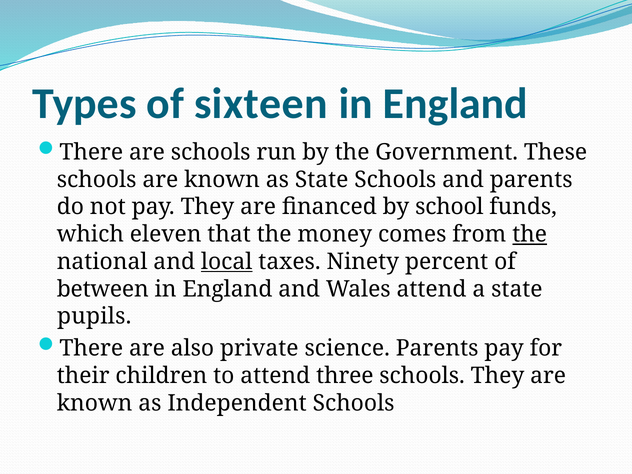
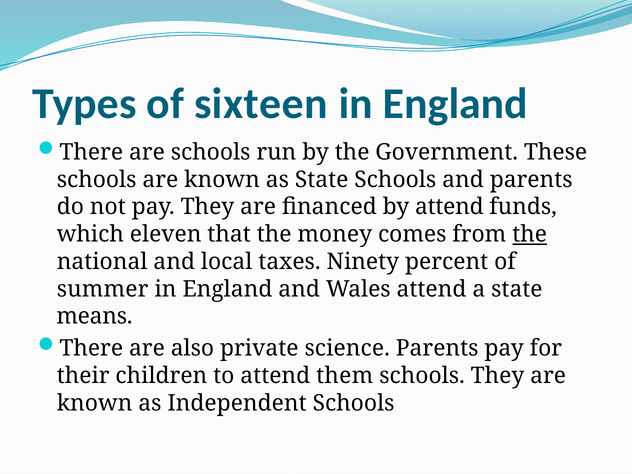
by school: school -> attend
local underline: present -> none
between: between -> summer
pupils: pupils -> means
three: three -> them
